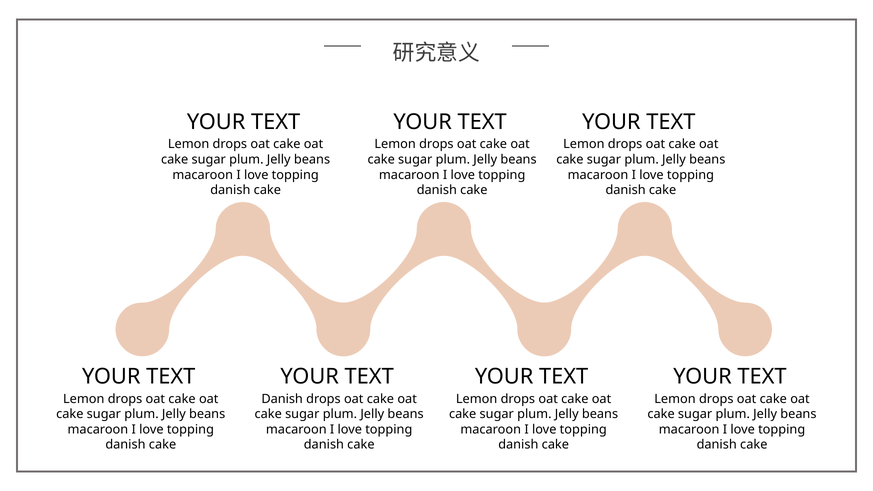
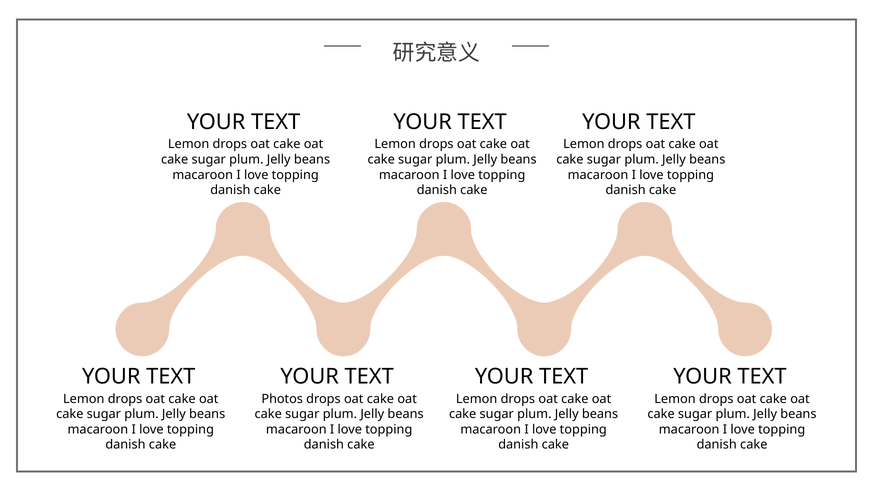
Danish at (282, 399): Danish -> Photos
